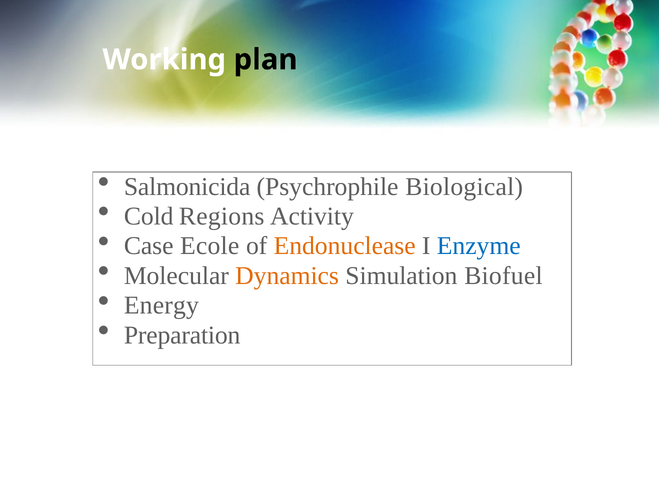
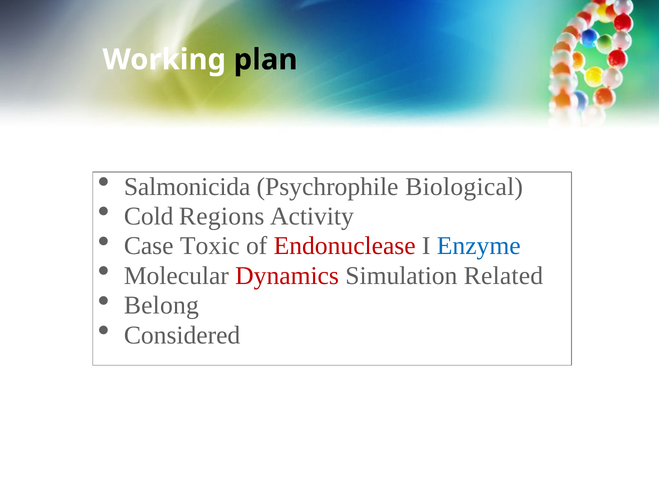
Ecole: Ecole -> Toxic
Endonuclease colour: orange -> red
Dynamics colour: orange -> red
Biofuel: Biofuel -> Related
Energy: Energy -> Belong
Preparation: Preparation -> Considered
